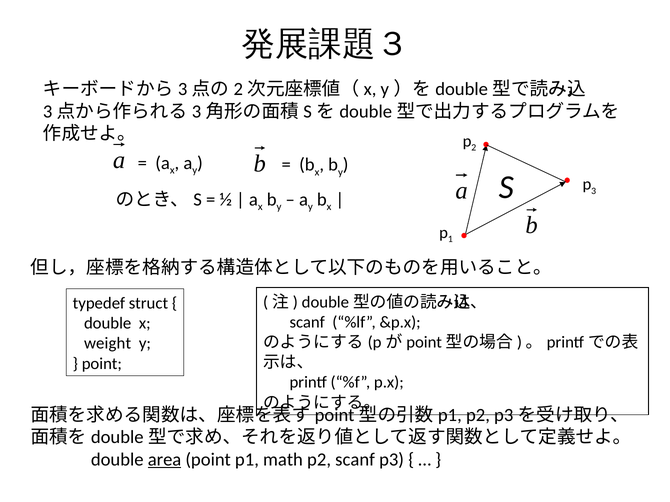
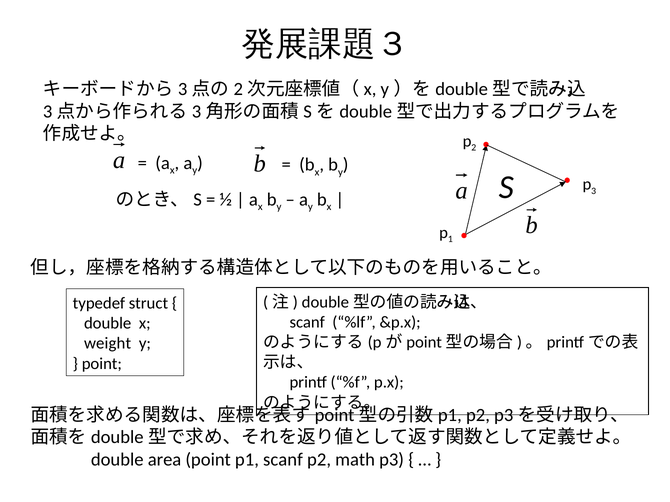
area underline: present -> none
p1 math: math -> scanf
p2 scanf: scanf -> math
